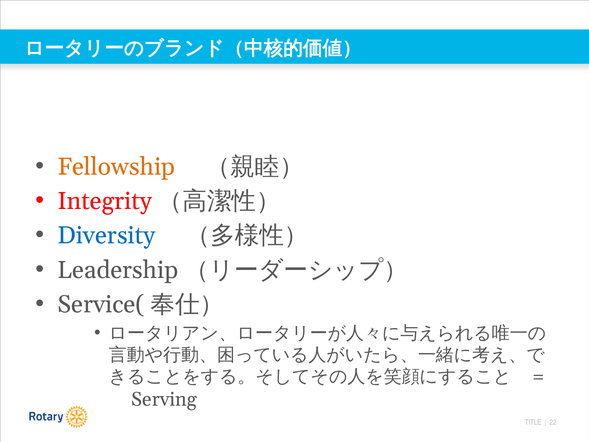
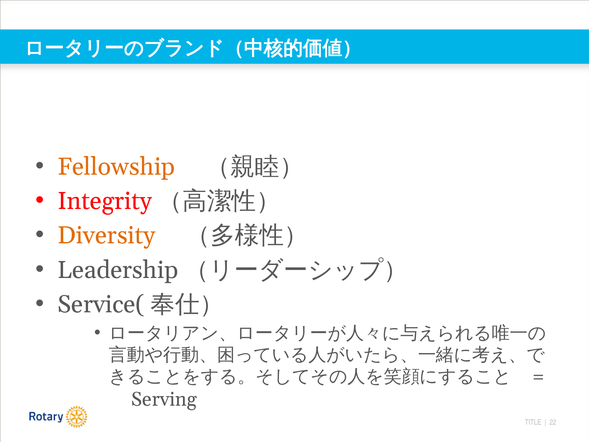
Diversity colour: blue -> orange
